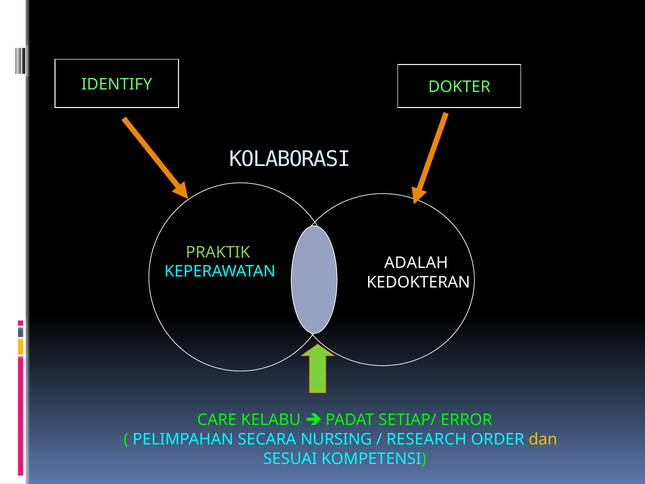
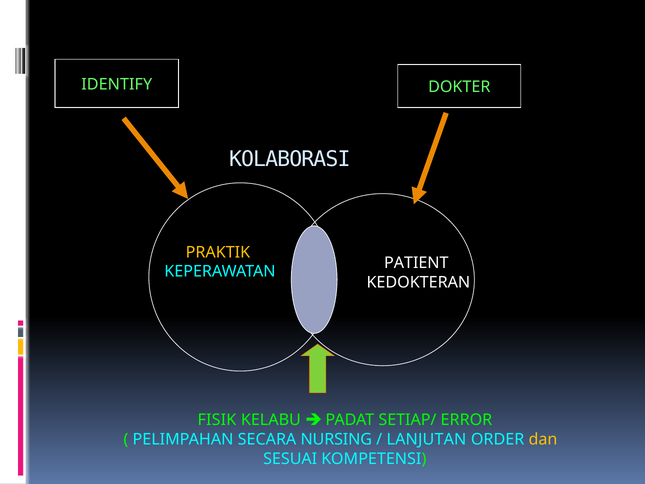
PRAKTIK colour: light green -> yellow
ADALAH: ADALAH -> PATIENT
CARE: CARE -> FISIK
RESEARCH: RESEARCH -> LANJUTAN
